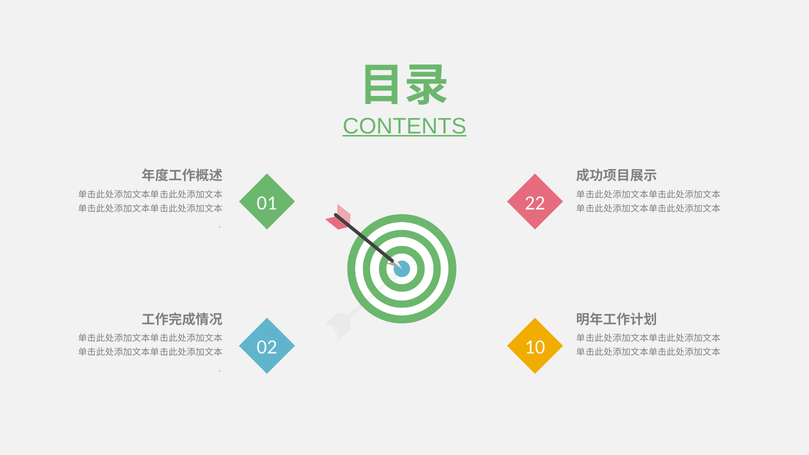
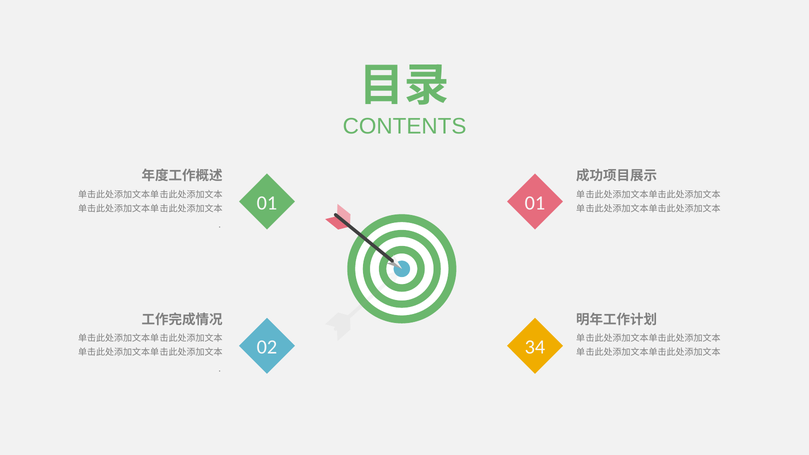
CONTENTS underline: present -> none
01 22: 22 -> 01
10: 10 -> 34
